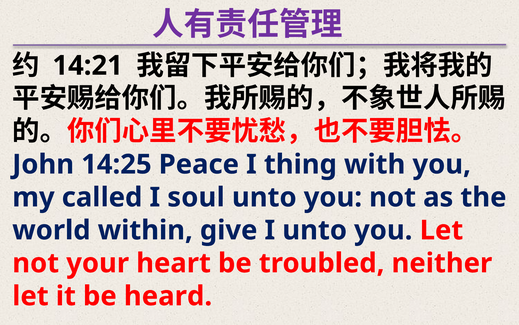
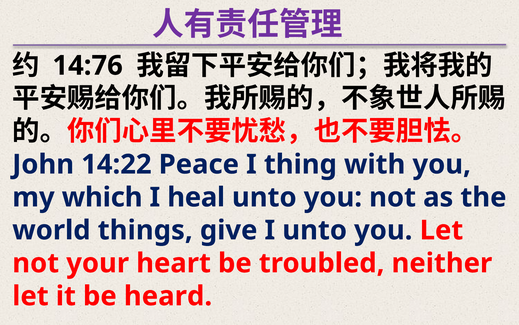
14:21: 14:21 -> 14:76
14:25: 14:25 -> 14:22
called: called -> which
soul: soul -> heal
within: within -> things
